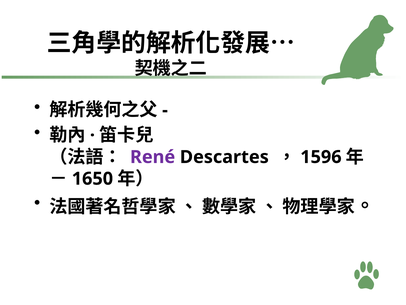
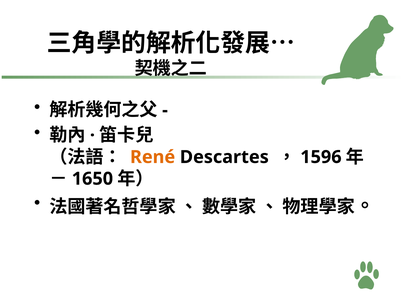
René colour: purple -> orange
